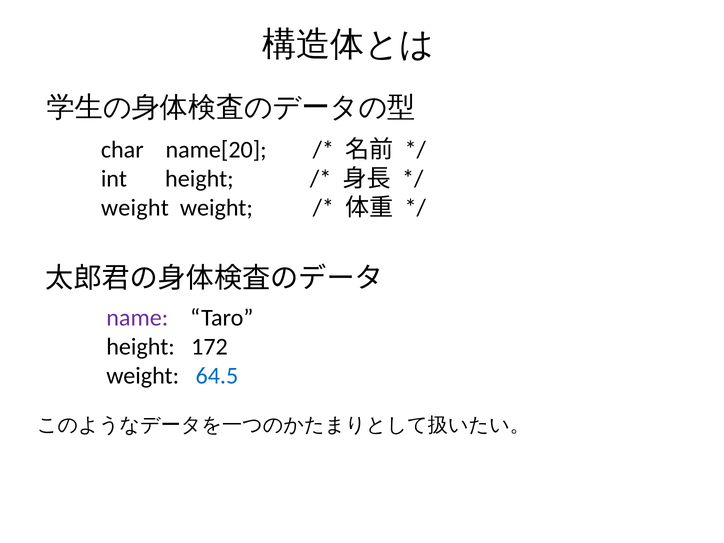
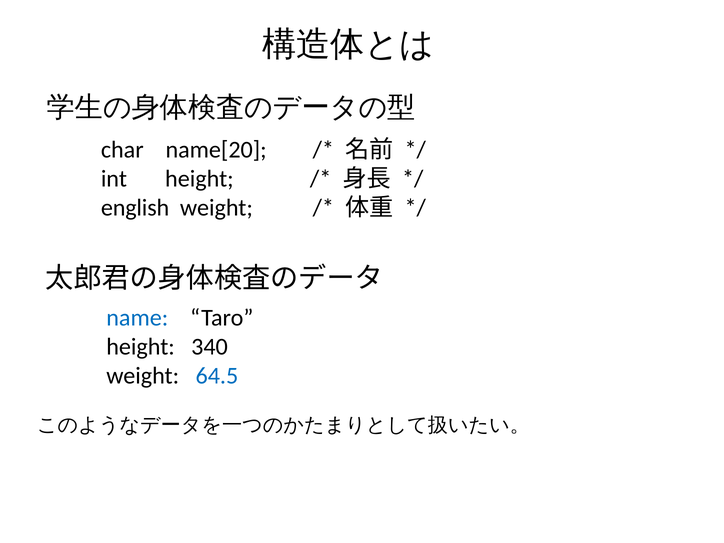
weight at (135, 208): weight -> english
name colour: purple -> blue
172: 172 -> 340
